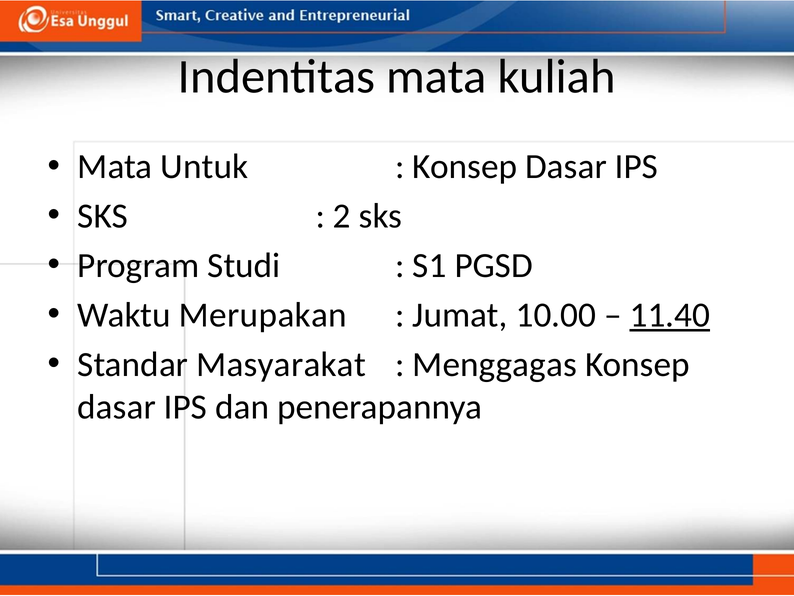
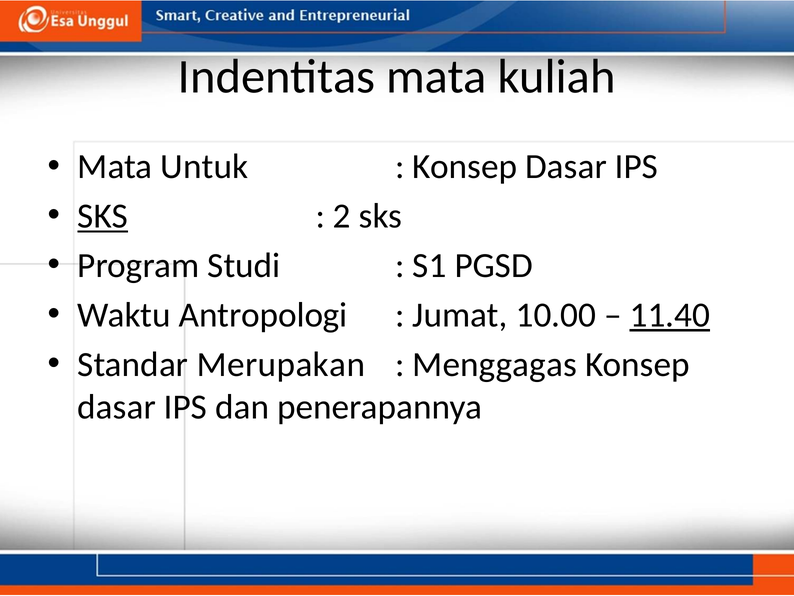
SKS at (103, 216) underline: none -> present
Merupakan: Merupakan -> Antropologi
Masyarakat: Masyarakat -> Merupakan
